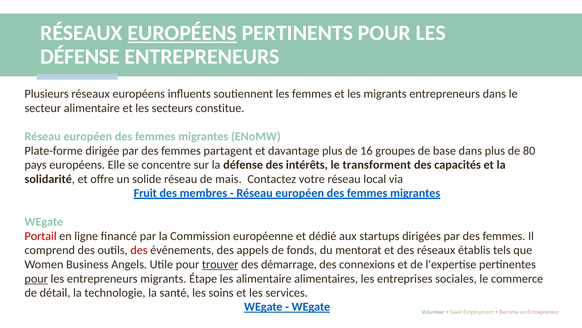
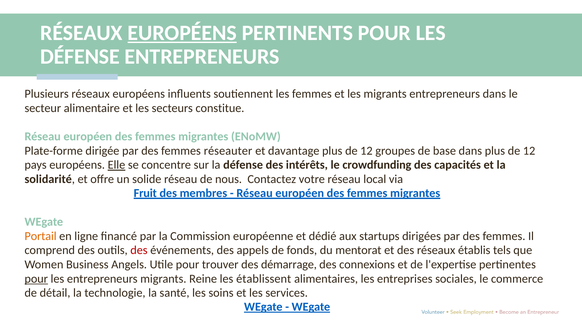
partagent: partagent -> réseauter
16 at (366, 150): 16 -> 12
dans plus de 80: 80 -> 12
Elle underline: none -> present
transforment: transforment -> crowdfunding
mais: mais -> nous
Portail colour: red -> orange
trouver underline: present -> none
Étape: Étape -> Reine
les alimentaire: alimentaire -> établissent
